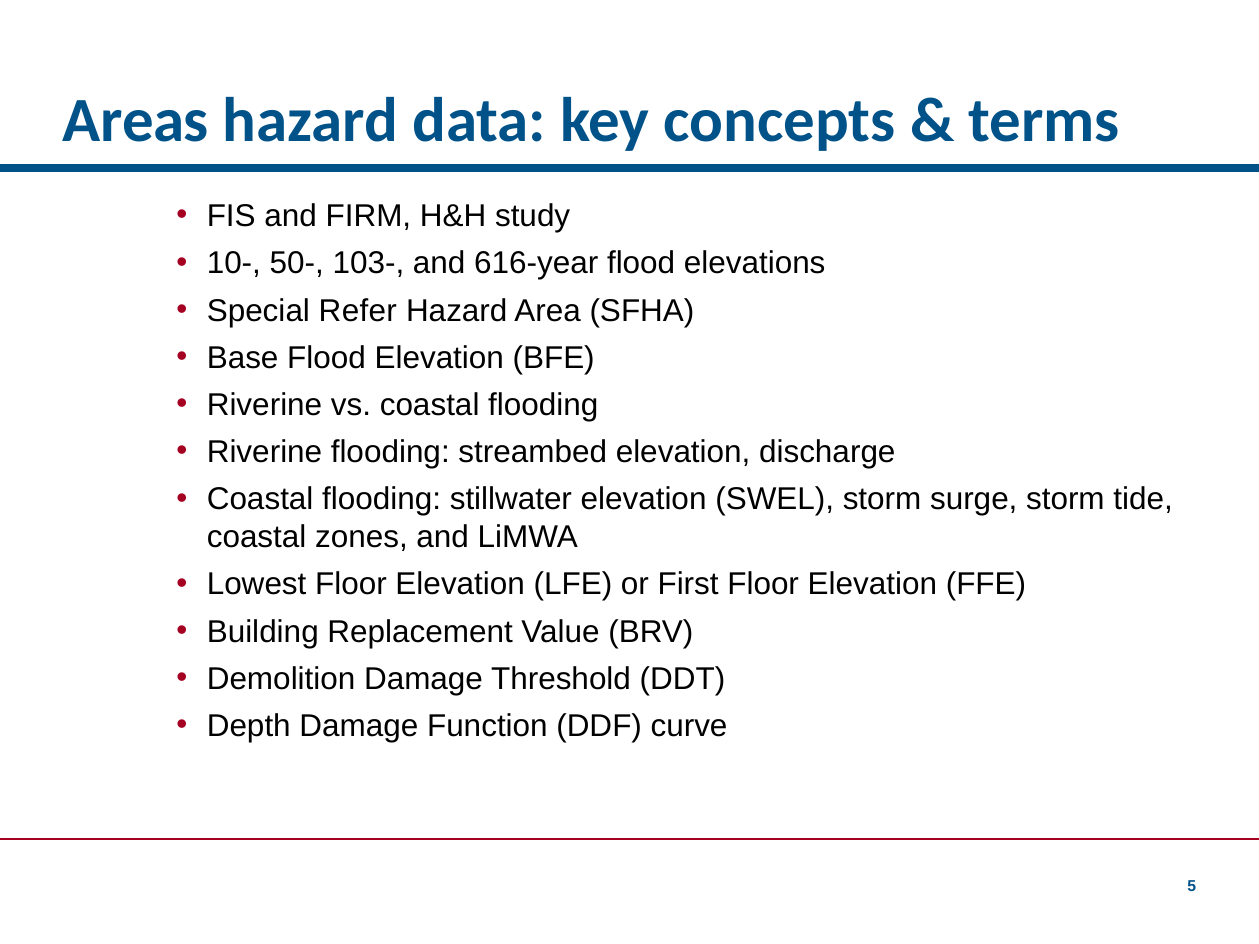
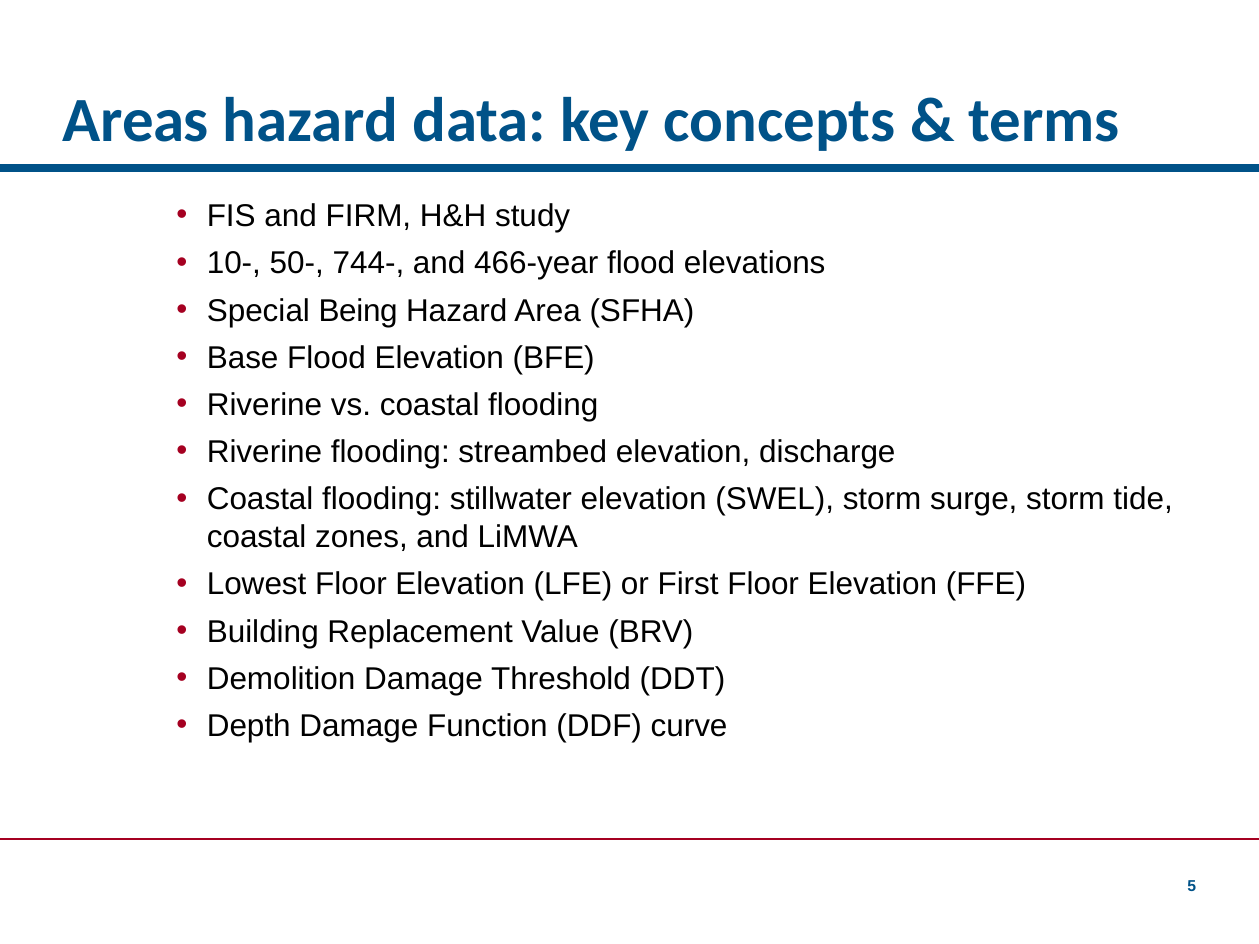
103-: 103- -> 744-
616-year: 616-year -> 466-year
Refer: Refer -> Being
